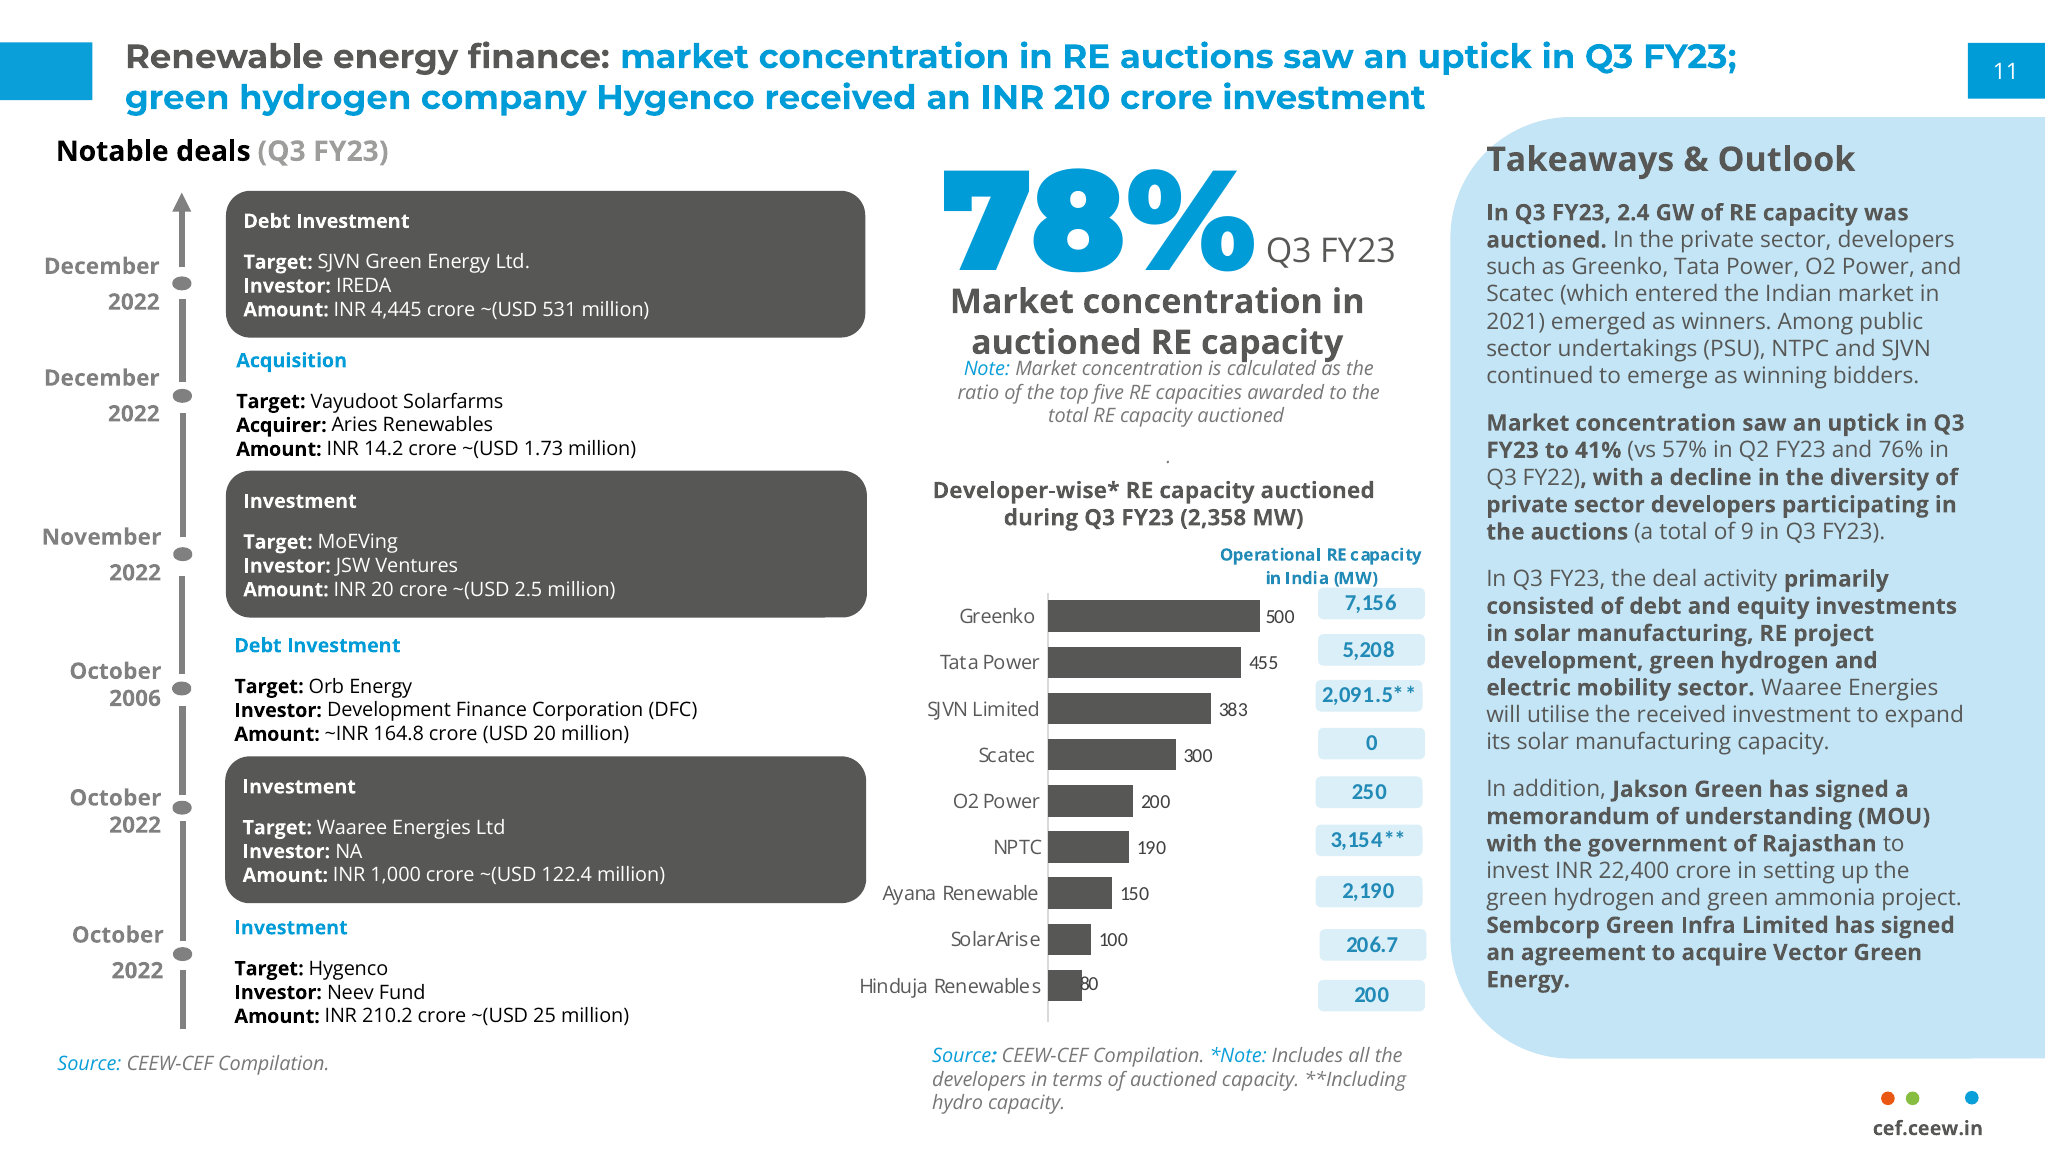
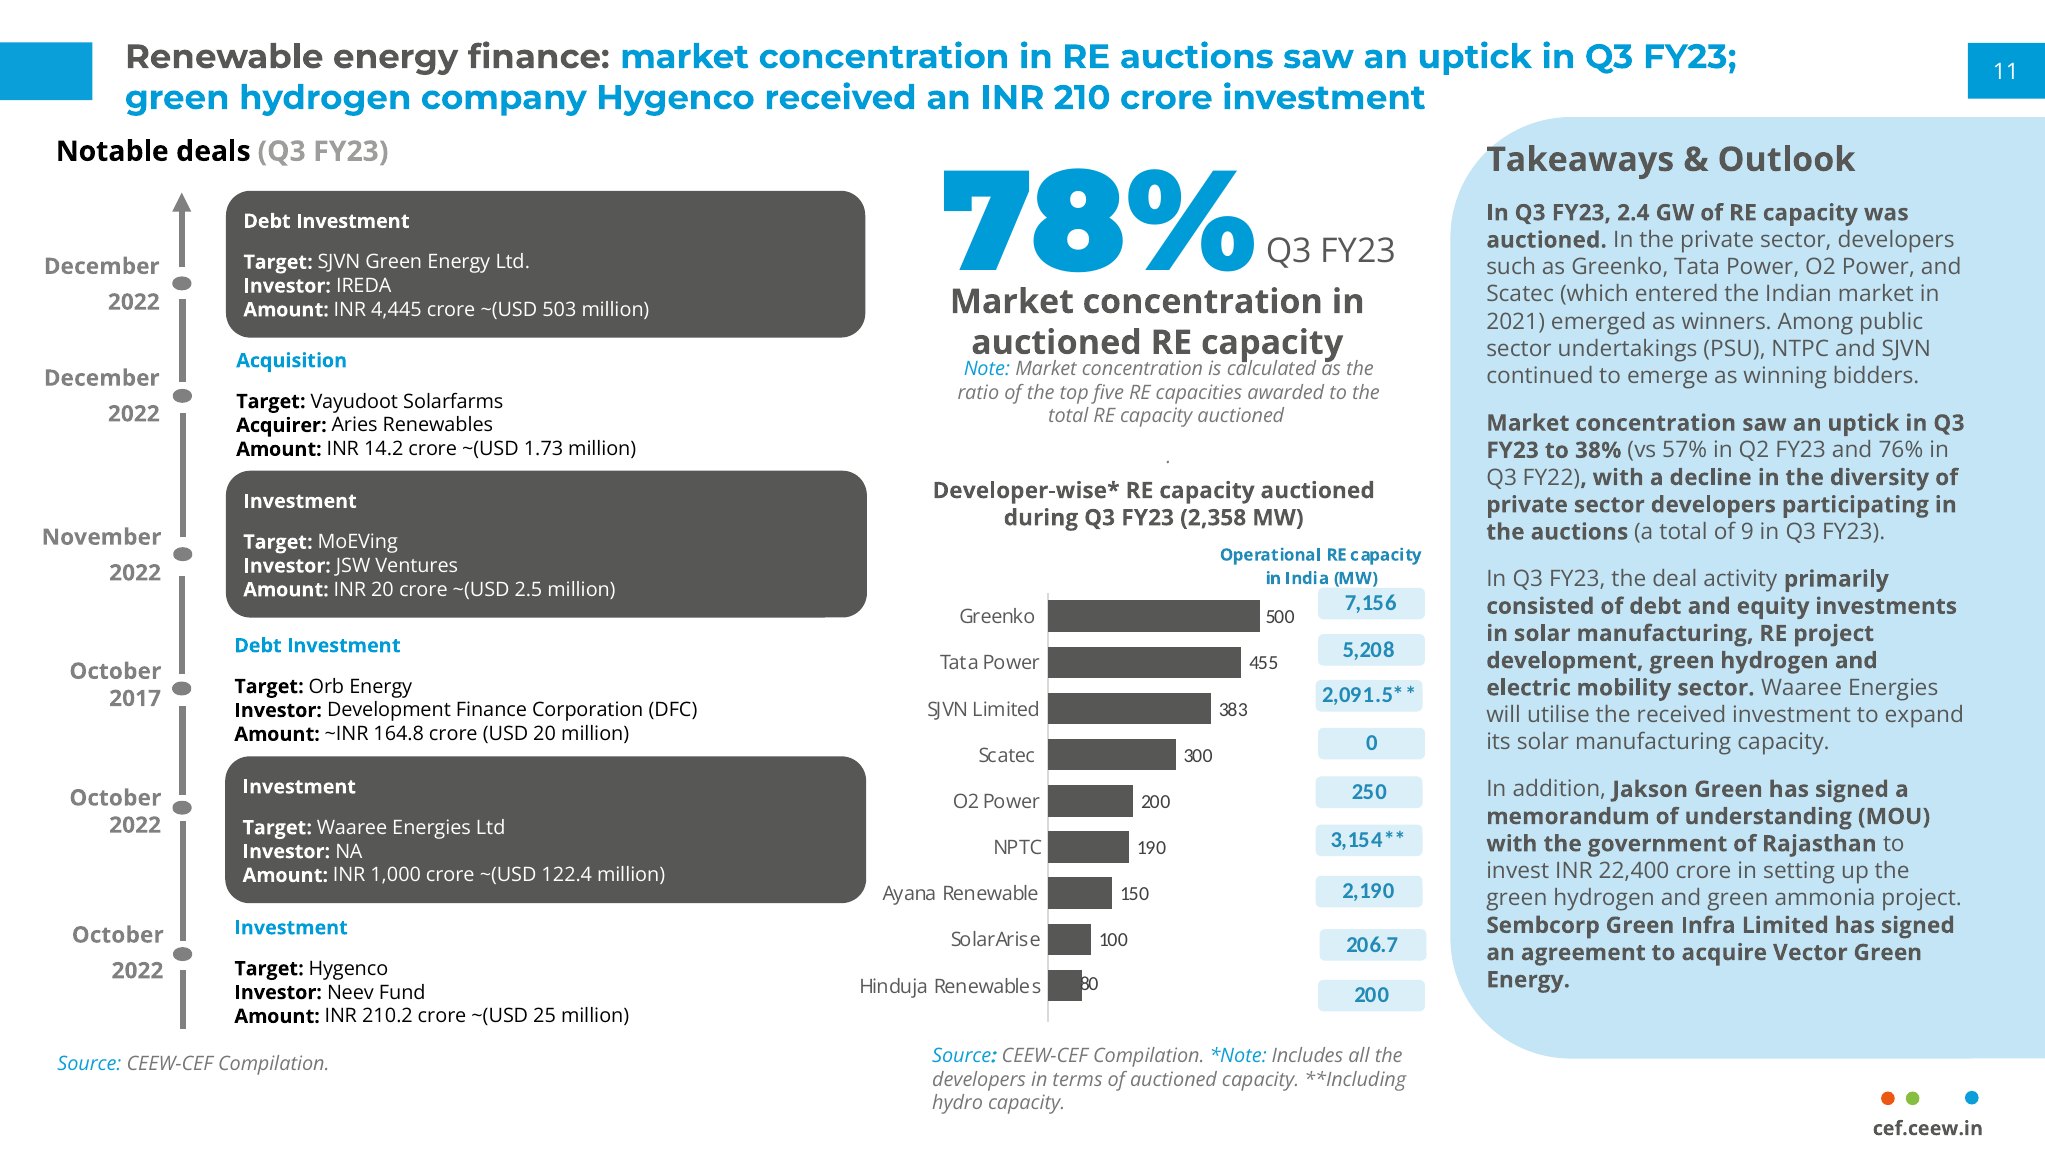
531: 531 -> 503
41%: 41% -> 38%
2006: 2006 -> 2017
